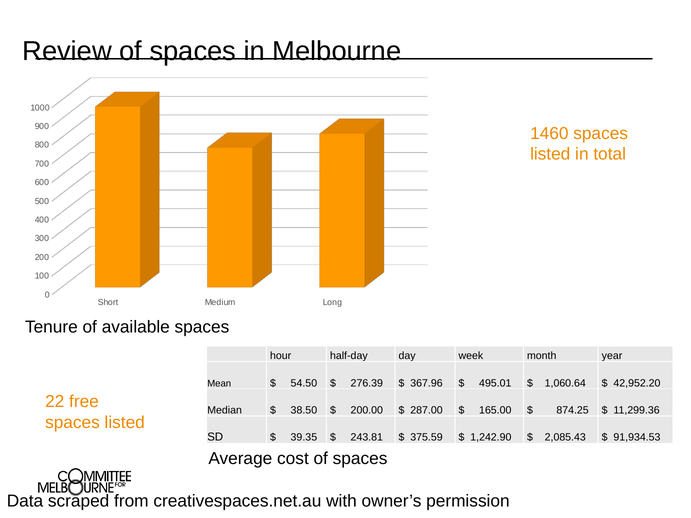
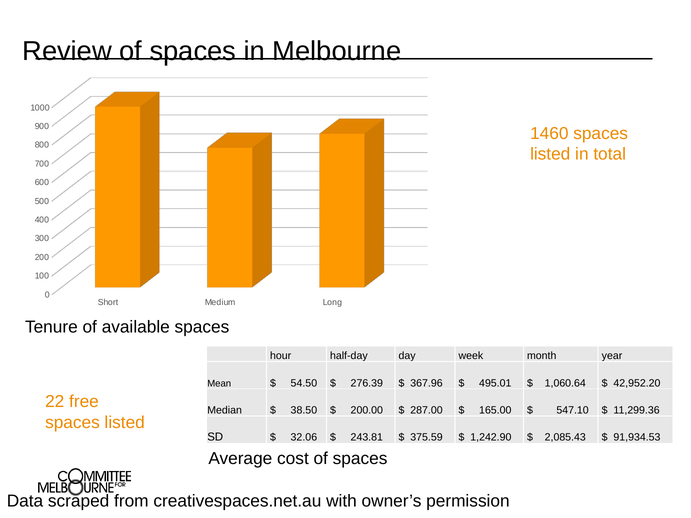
874.25: 874.25 -> 547.10
39.35: 39.35 -> 32.06
